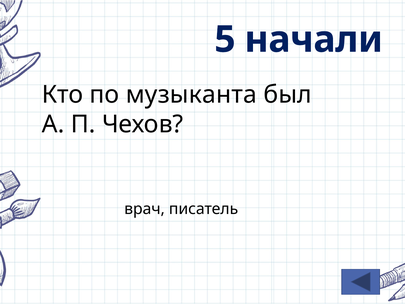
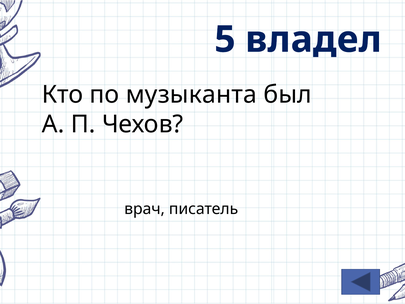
начали: начали -> владел
